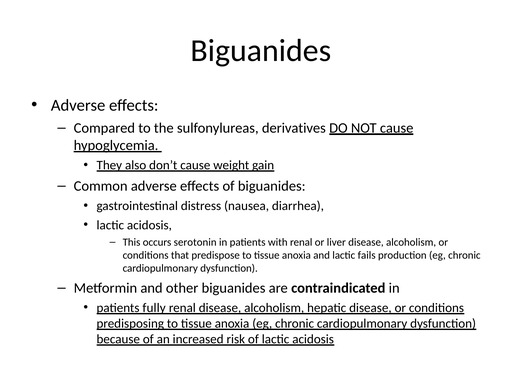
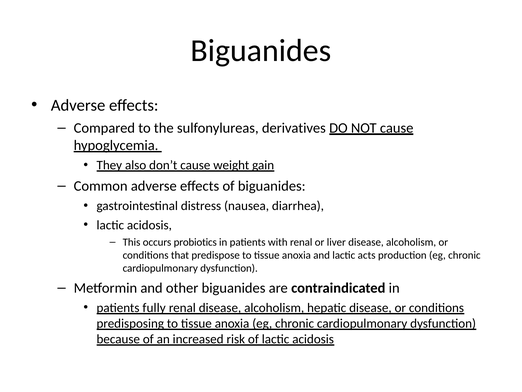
serotonin: serotonin -> probiotics
fails: fails -> acts
